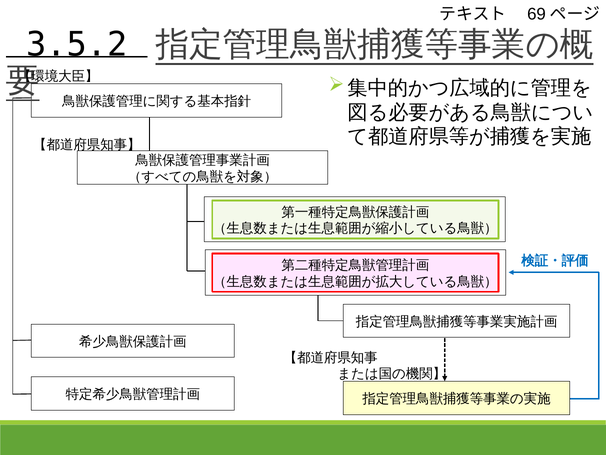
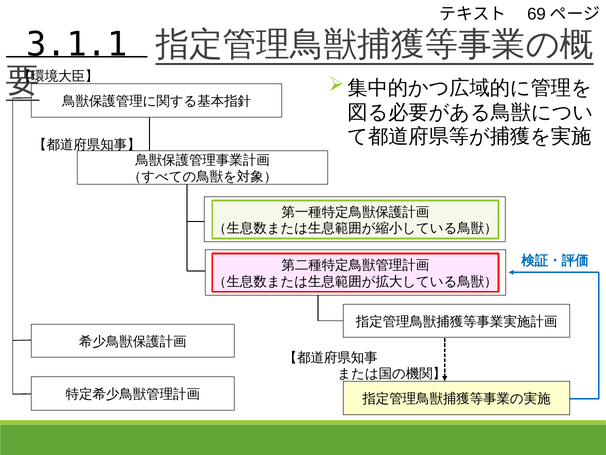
3.5.2: 3.5.2 -> 3.1.1
